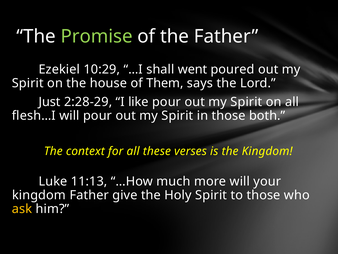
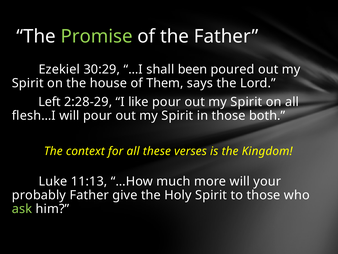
10:29: 10:29 -> 30:29
went: went -> been
Just: Just -> Left
kingdom at (39, 195): kingdom -> probably
ask colour: yellow -> light green
